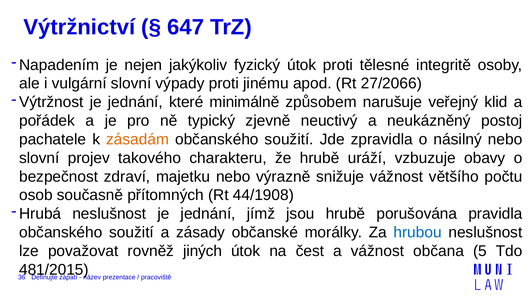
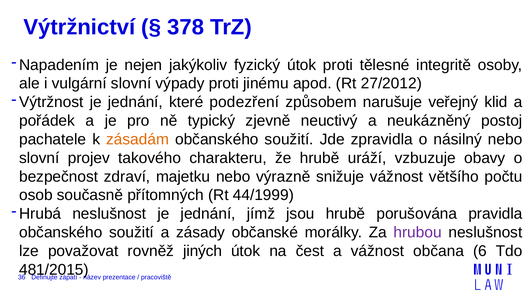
647: 647 -> 378
27/2066: 27/2066 -> 27/2012
minimálně: minimálně -> podezření
44/1908: 44/1908 -> 44/1999
hrubou colour: blue -> purple
5: 5 -> 6
